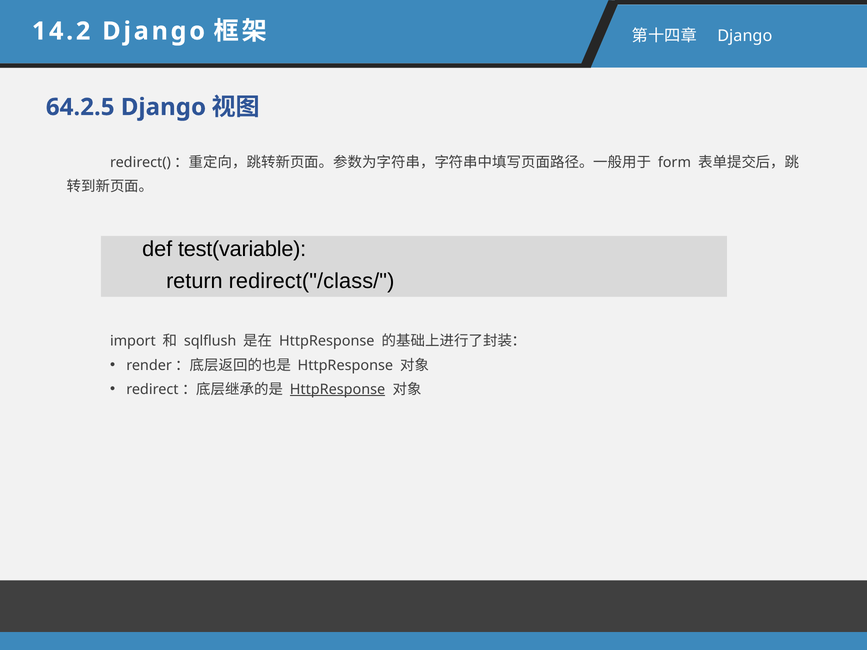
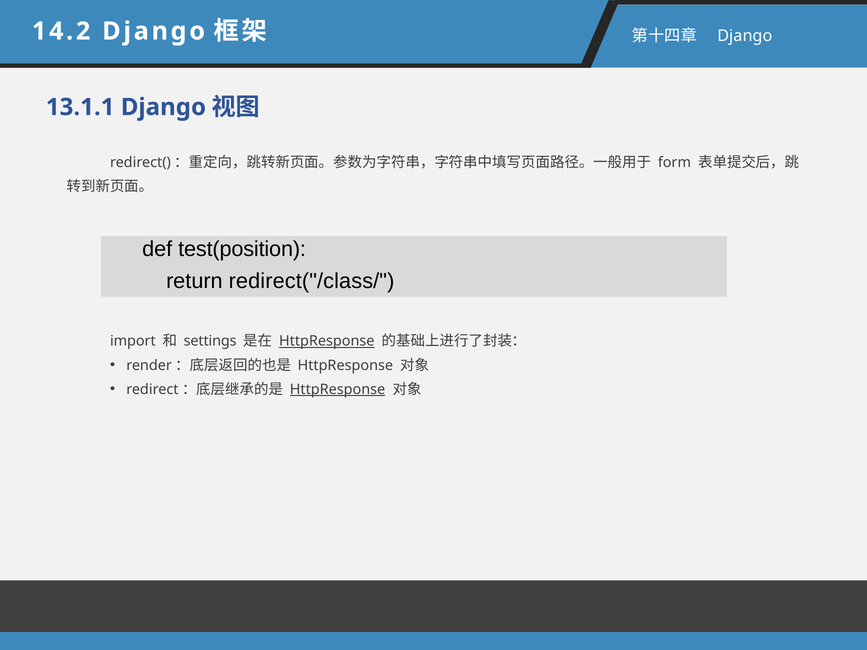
64.2.5: 64.2.5 -> 13.1.1
test(variable: test(variable -> test(position
sqlflush: sqlflush -> settings
HttpResponse at (327, 341) underline: none -> present
